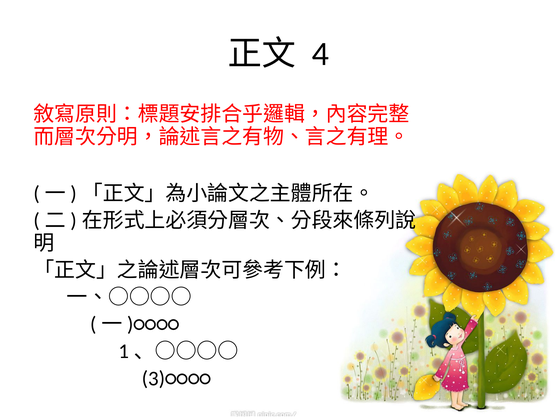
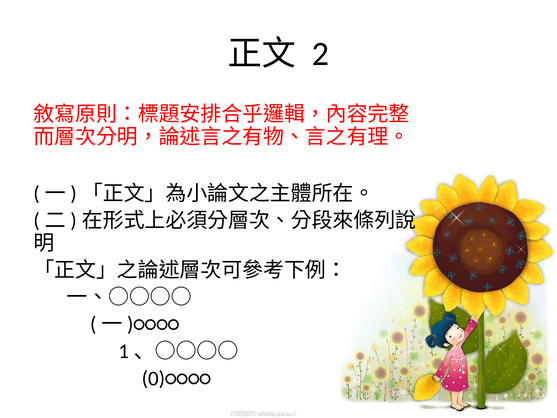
4: 4 -> 2
3)○○○○: 3)○○○○ -> 0)○○○○
